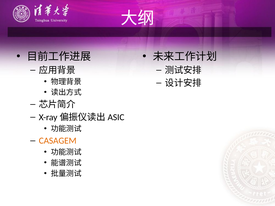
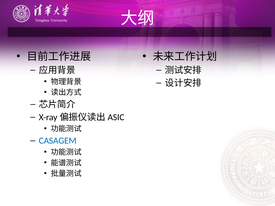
CASAGEM colour: orange -> blue
